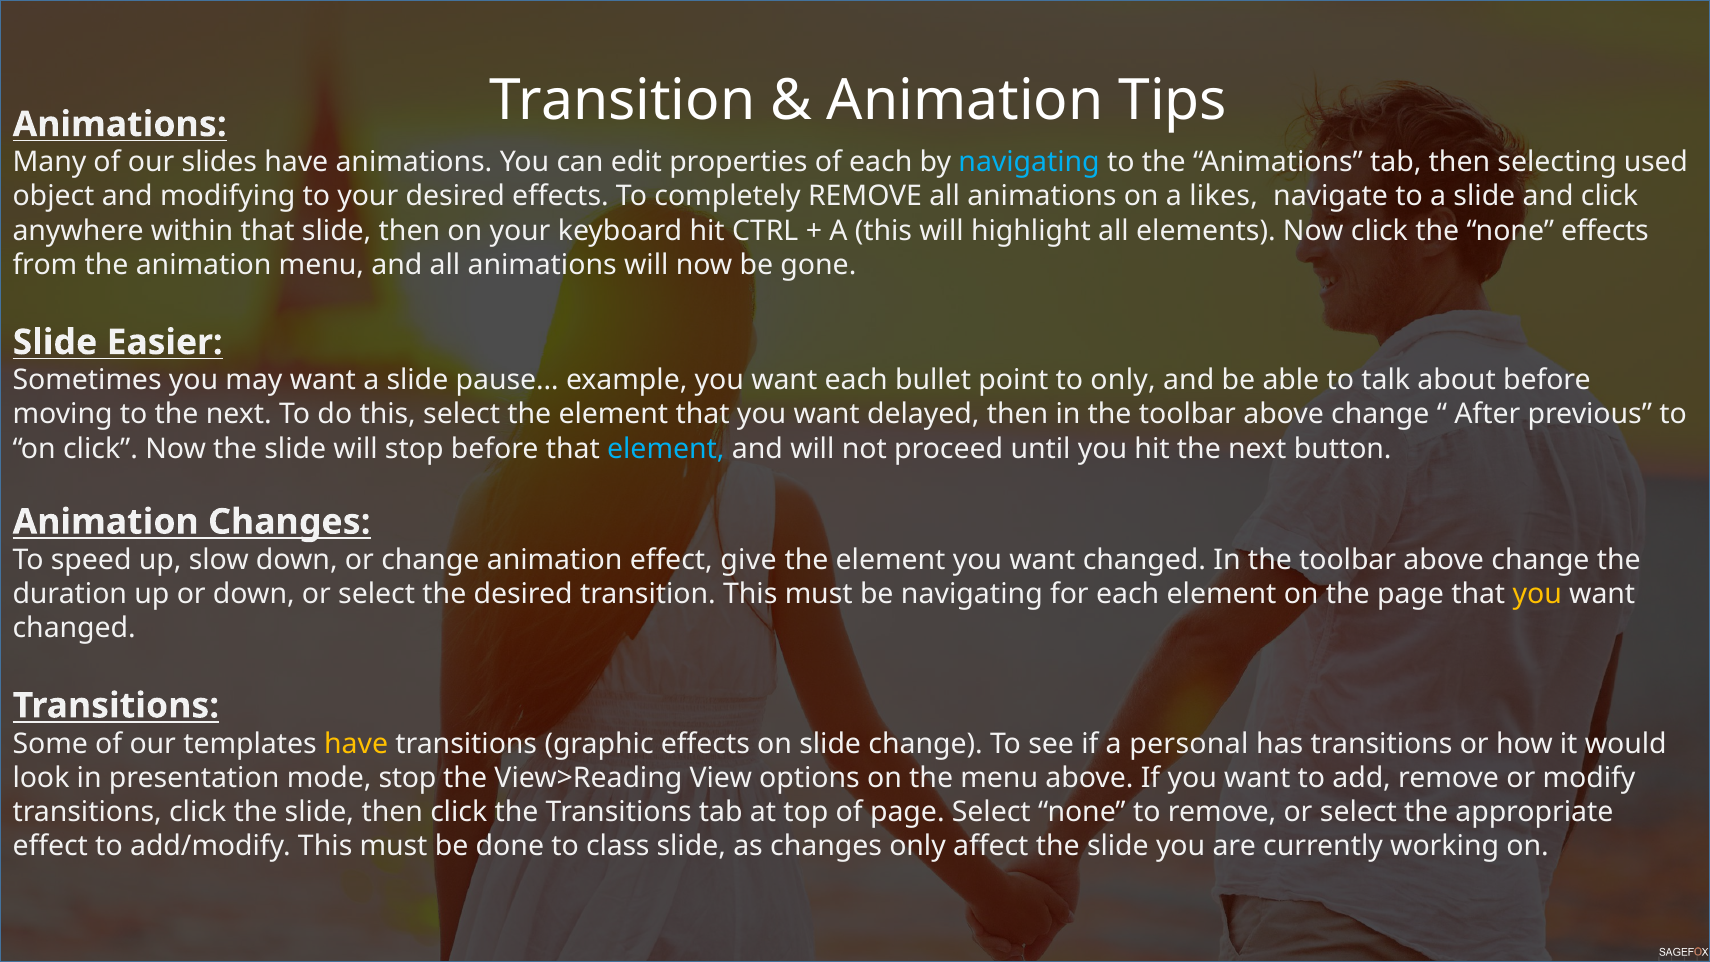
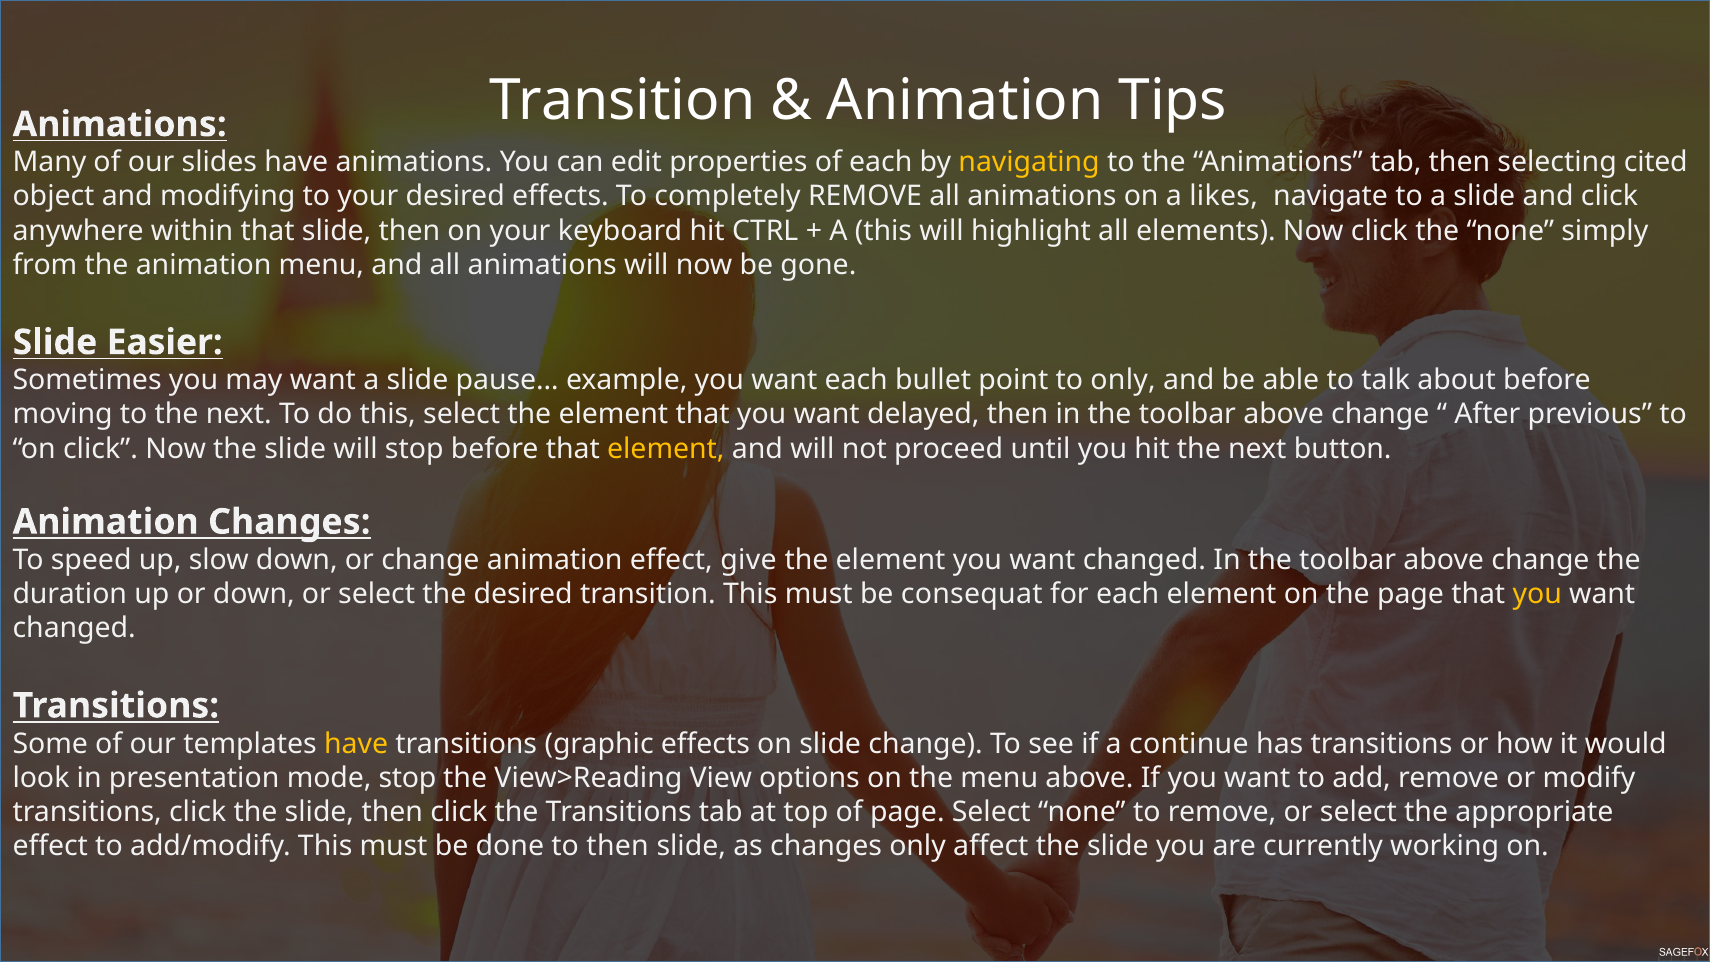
navigating at (1029, 162) colour: light blue -> yellow
used: used -> cited
none effects: effects -> simply
element at (666, 449) colour: light blue -> yellow
be navigating: navigating -> consequat
personal: personal -> continue
to class: class -> then
